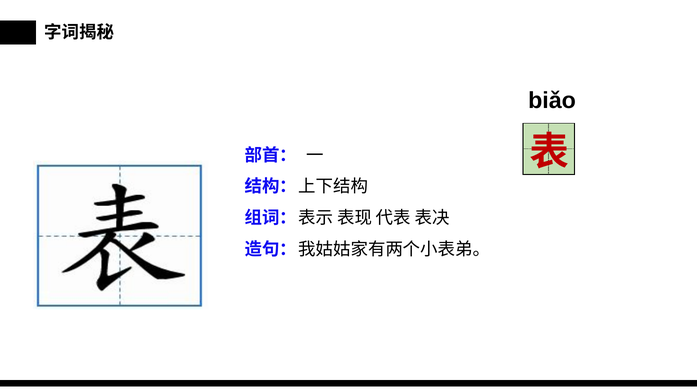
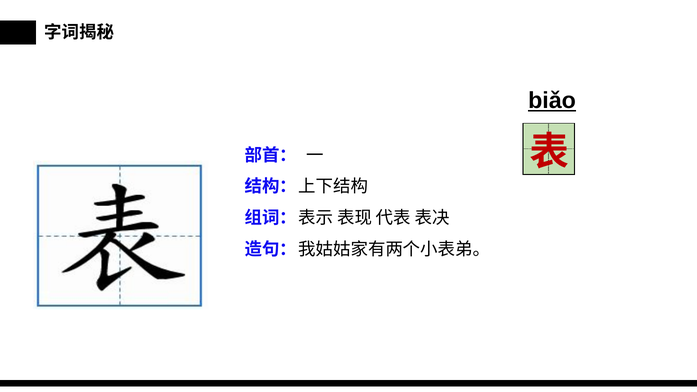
biǎo underline: none -> present
